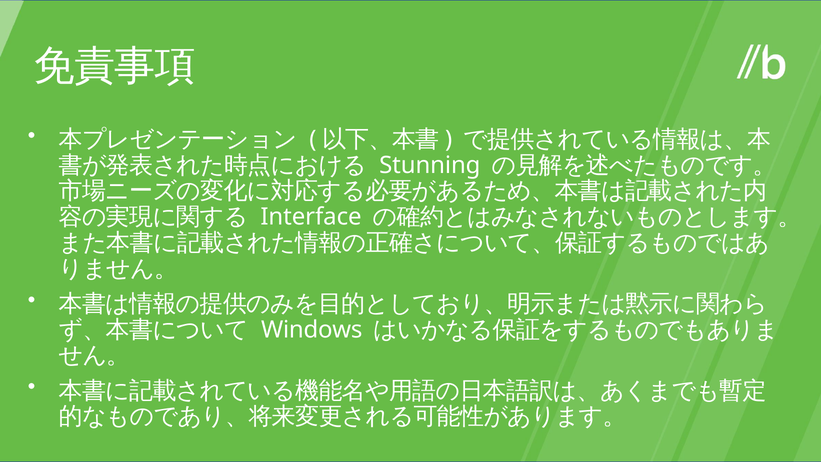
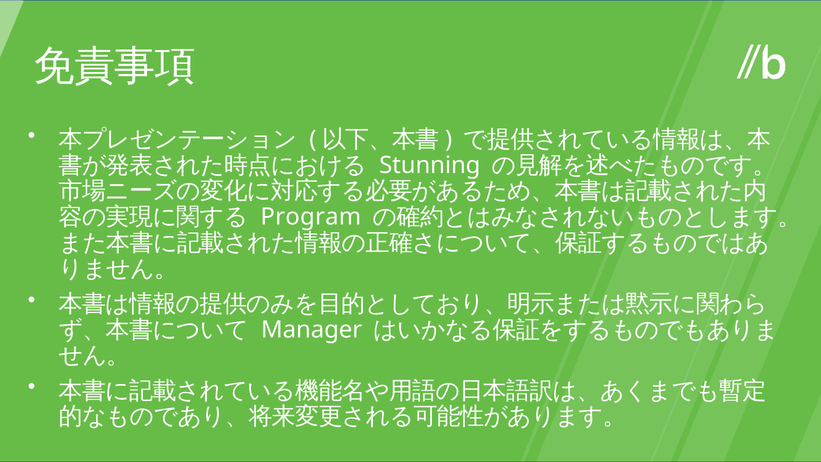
Interface: Interface -> Program
Windows: Windows -> Manager
